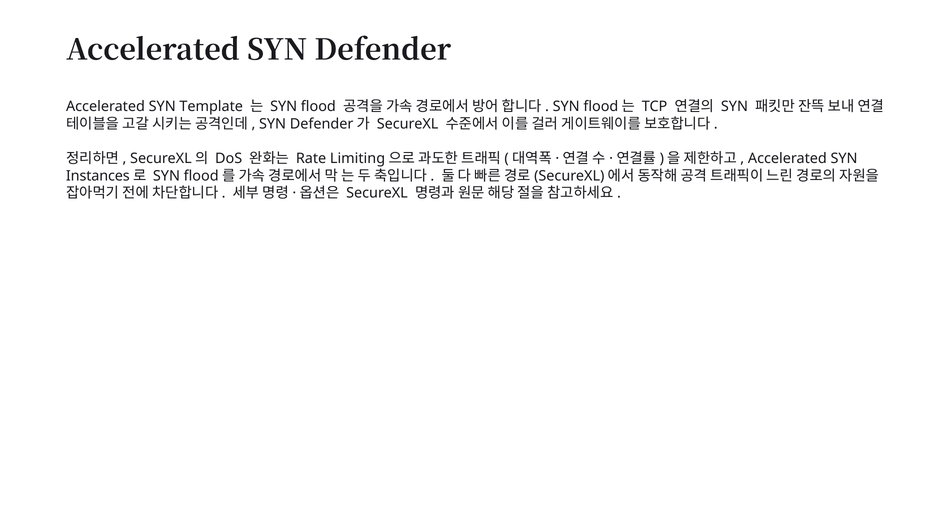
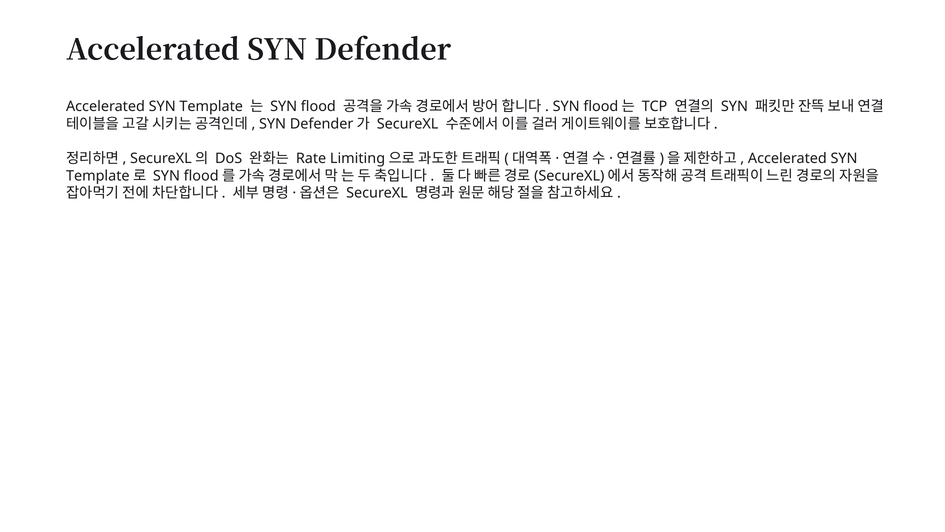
Instances at (98, 176): Instances -> Template
